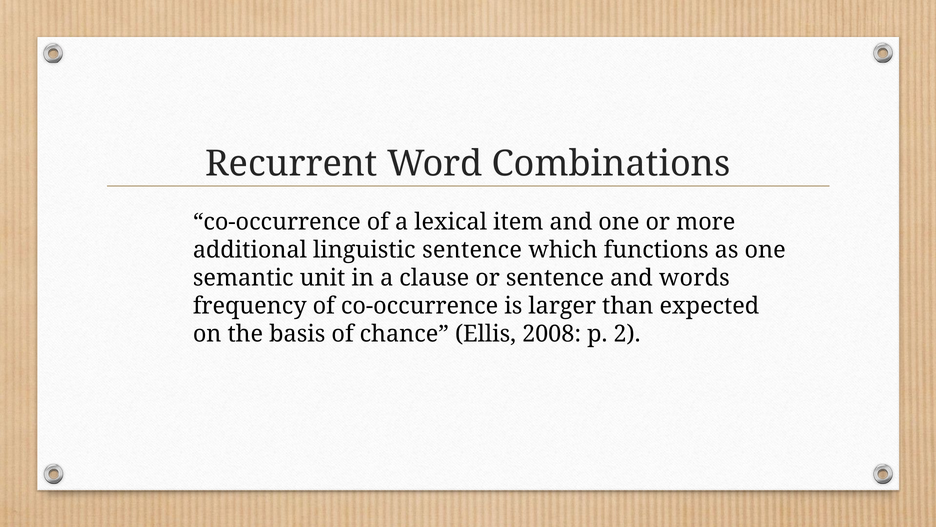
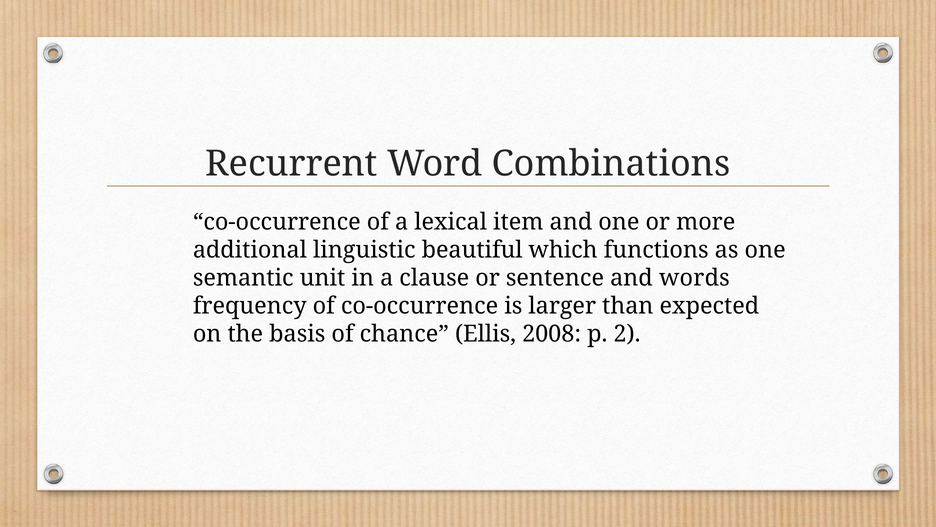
linguistic sentence: sentence -> beautiful
